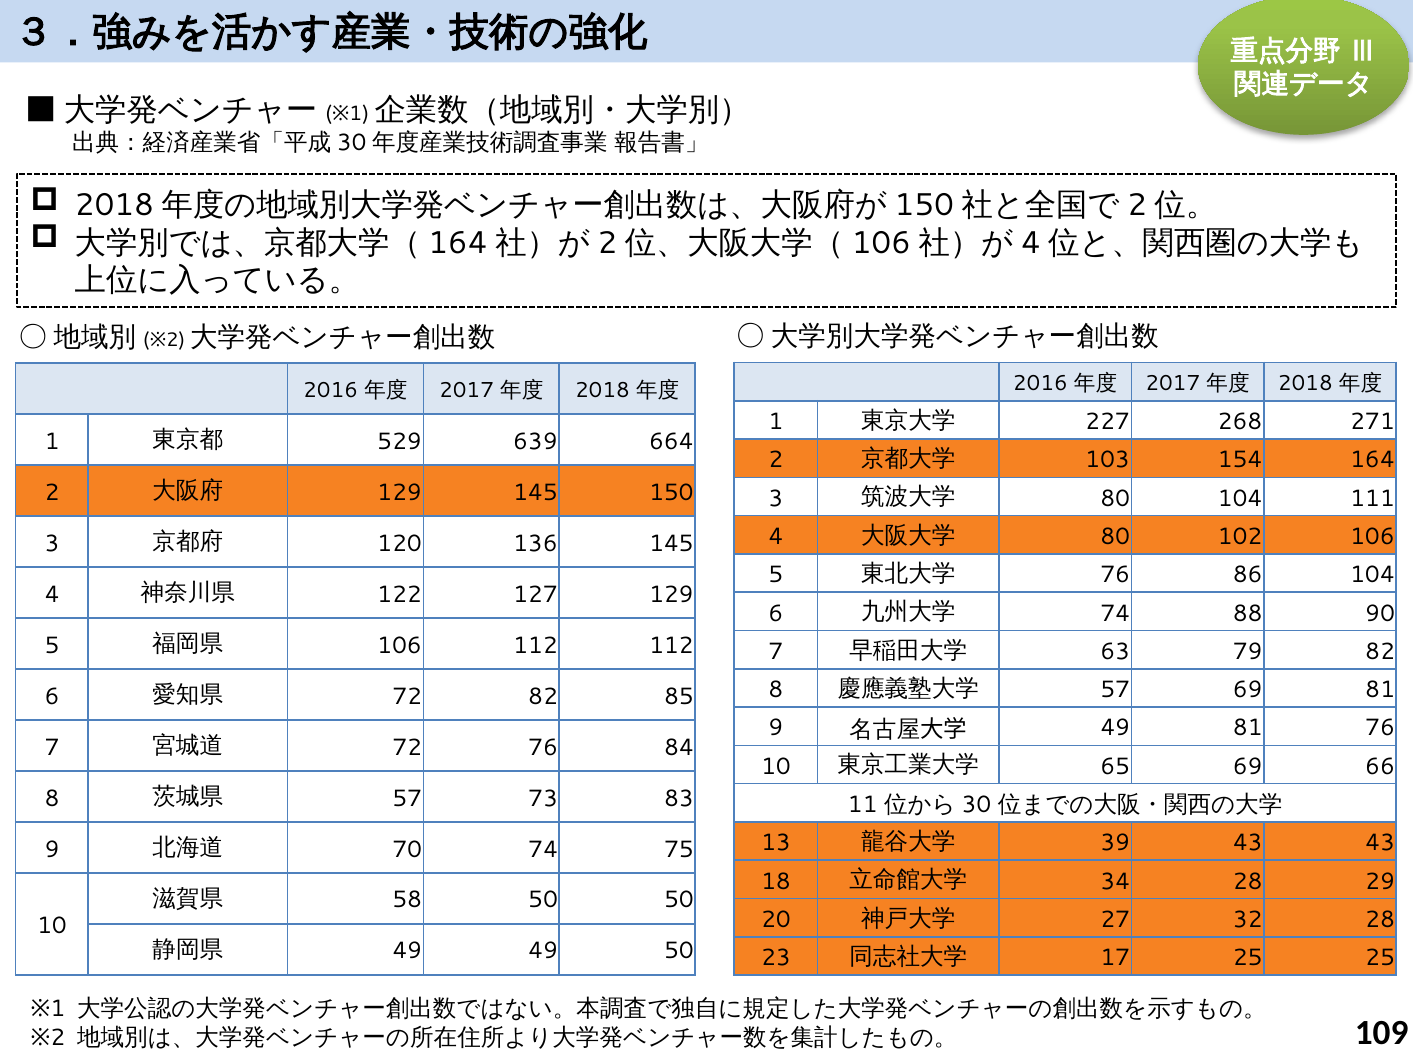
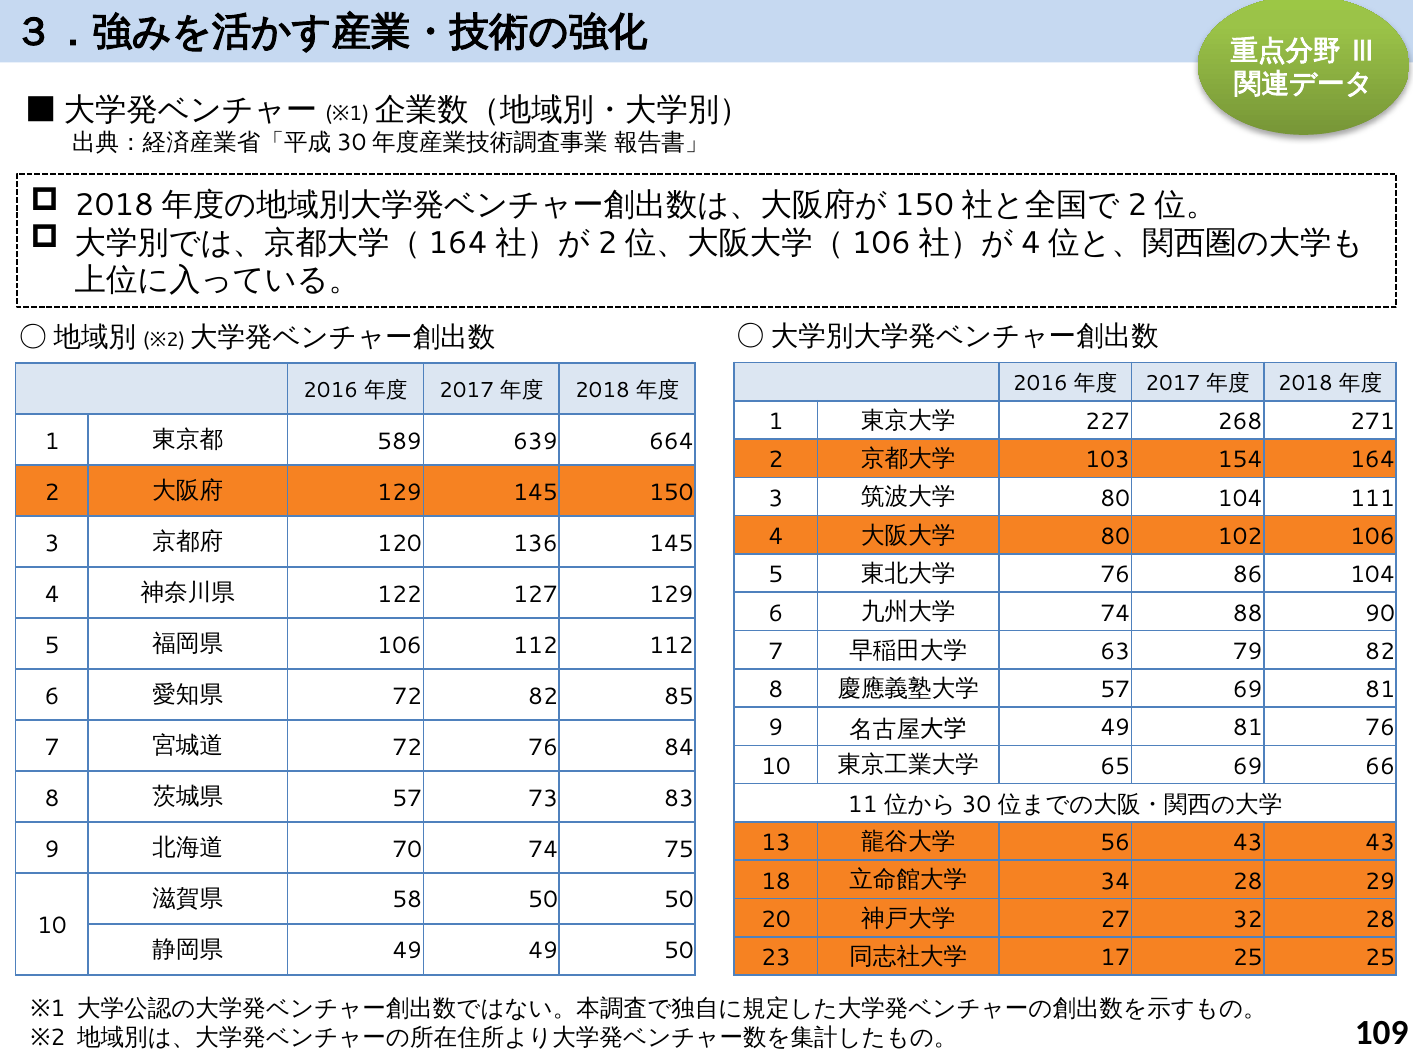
529: 529 -> 589
39: 39 -> 56
